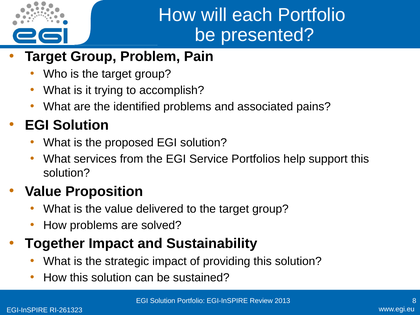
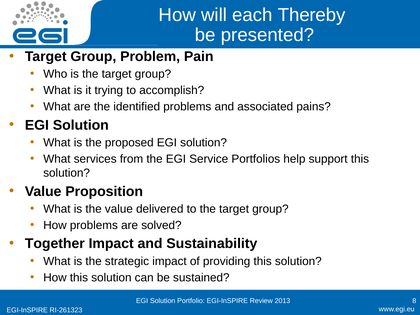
each Portfolio: Portfolio -> Thereby
